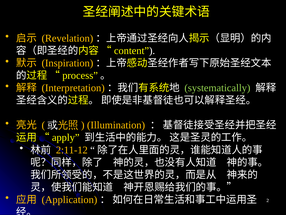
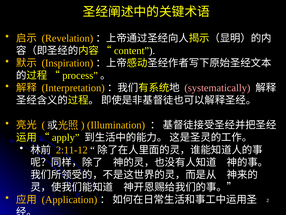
systematically colour: light green -> pink
